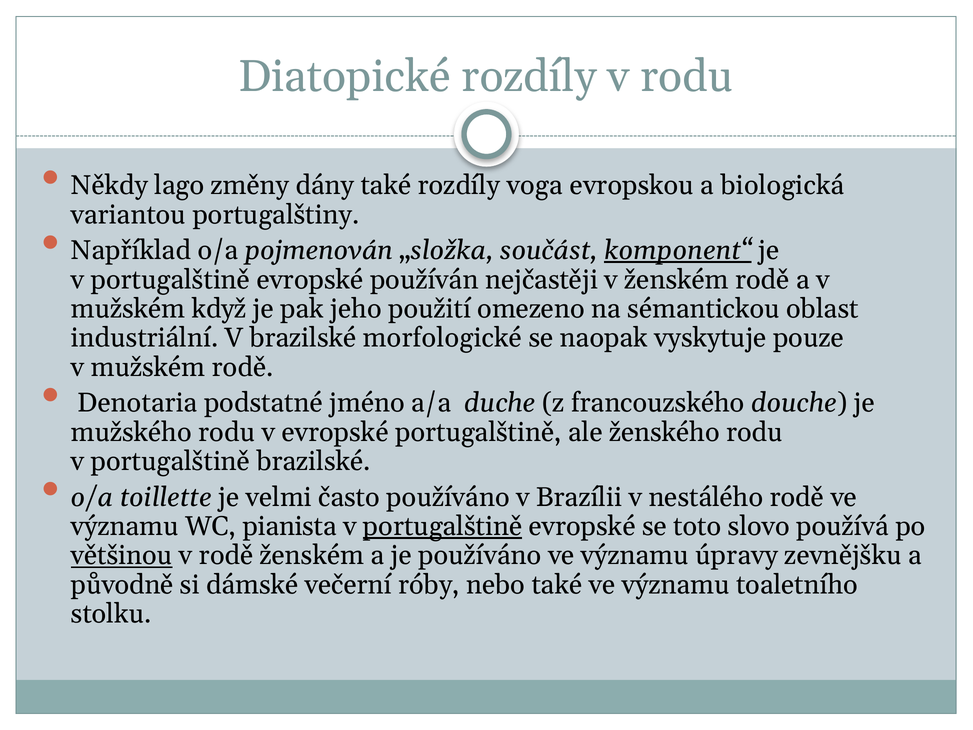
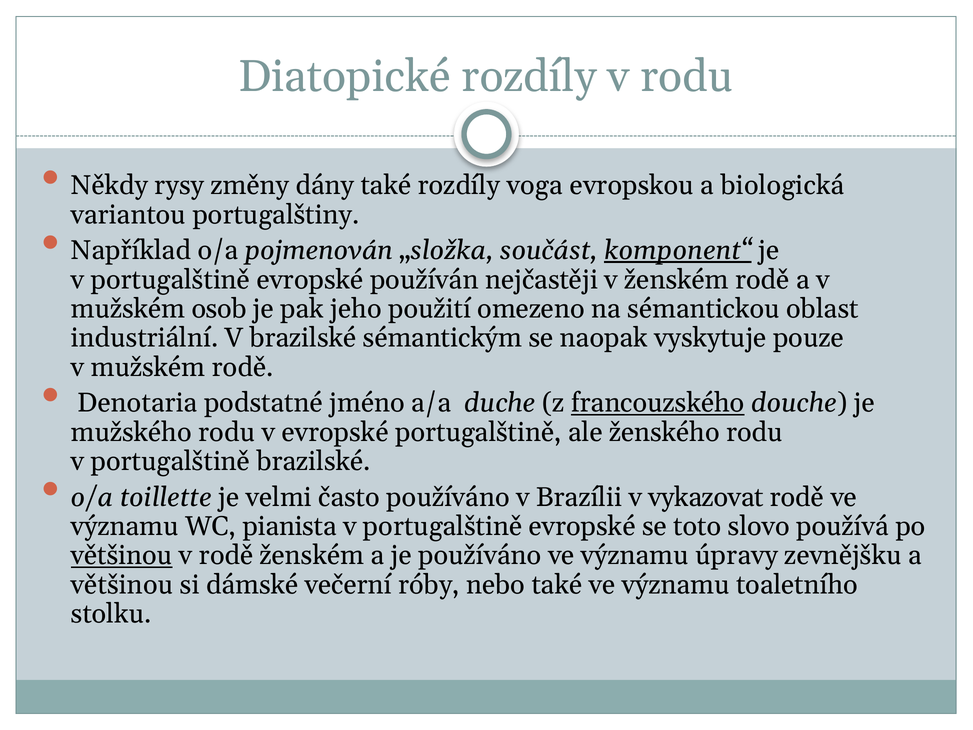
lago: lago -> rysy
když: když -> osob
morfologické: morfologické -> sémantickým
francouzského underline: none -> present
nestálého: nestálého -> vykazovat
portugalštině at (443, 526) underline: present -> none
původně at (122, 585): původně -> většinou
